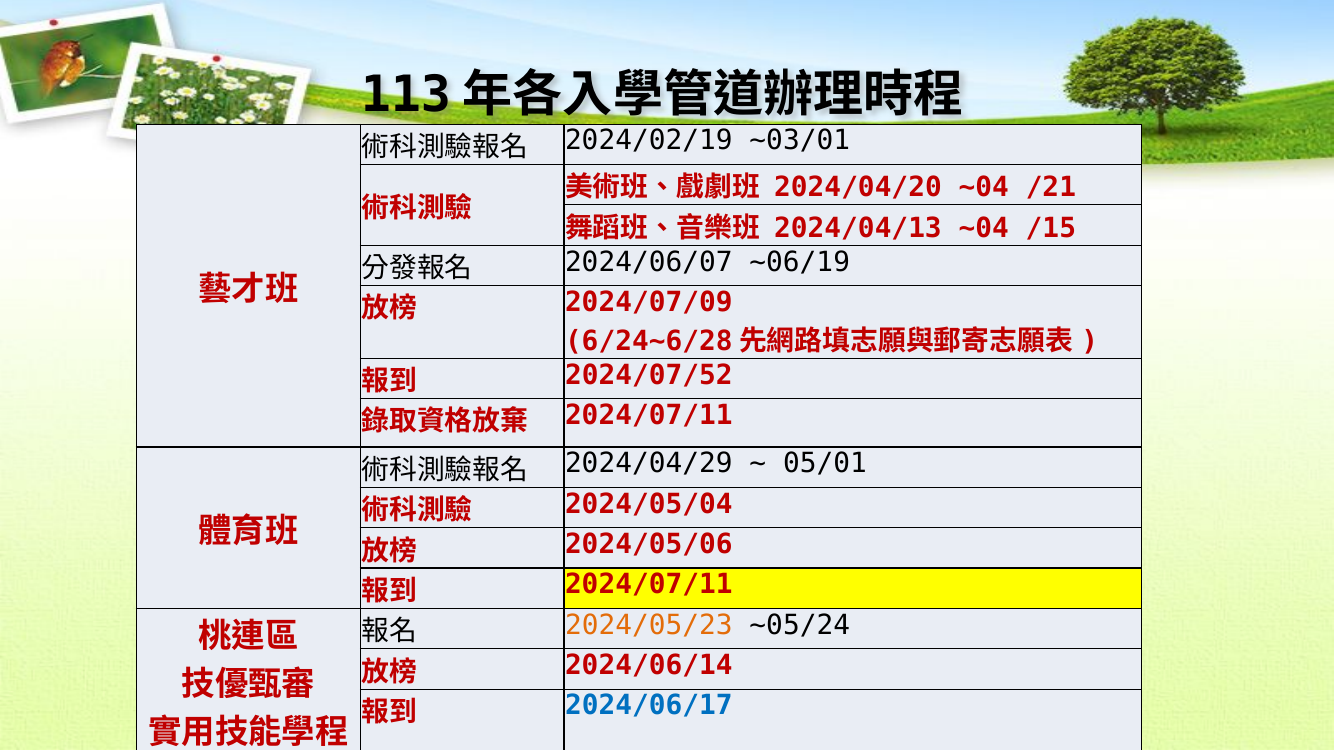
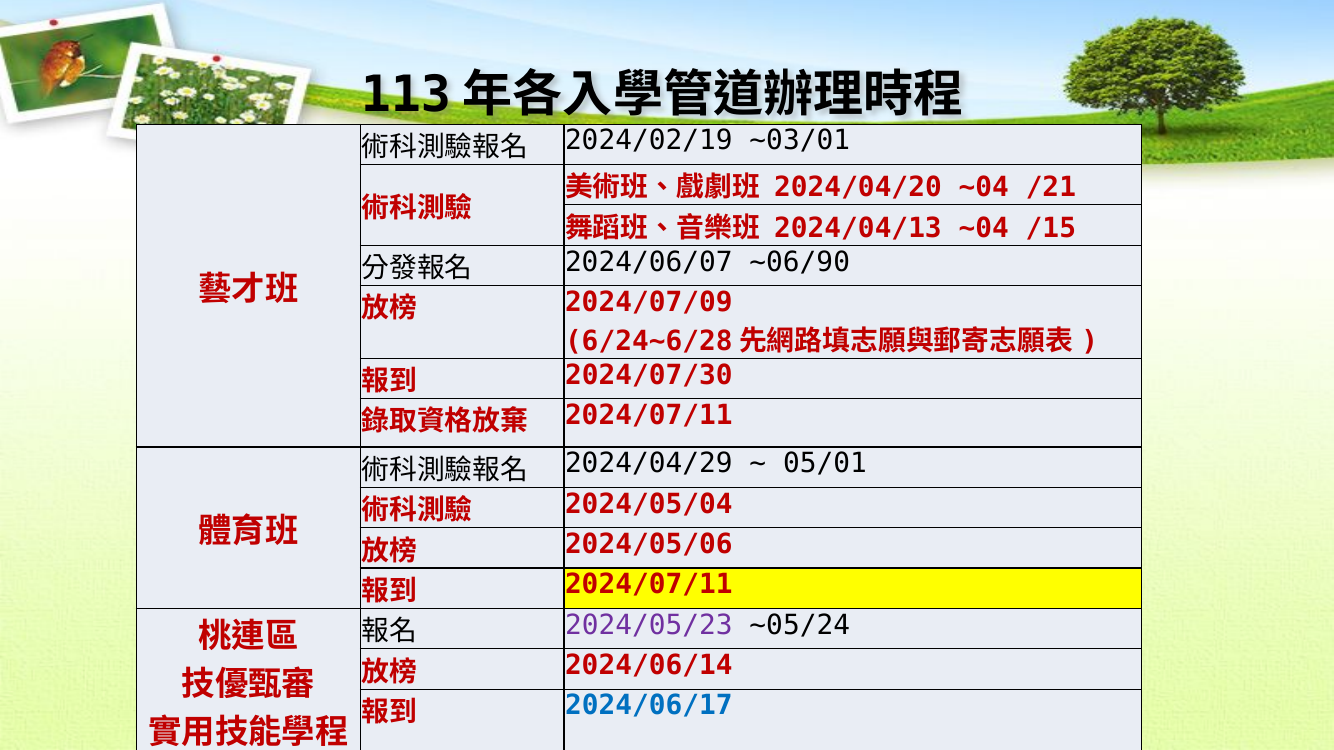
~06/19: ~06/19 -> ~06/90
2024/07/52: 2024/07/52 -> 2024/07/30
2024/05/23 colour: orange -> purple
